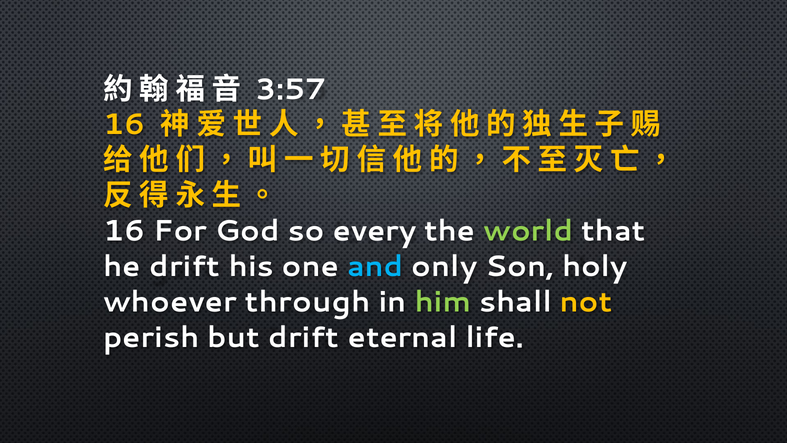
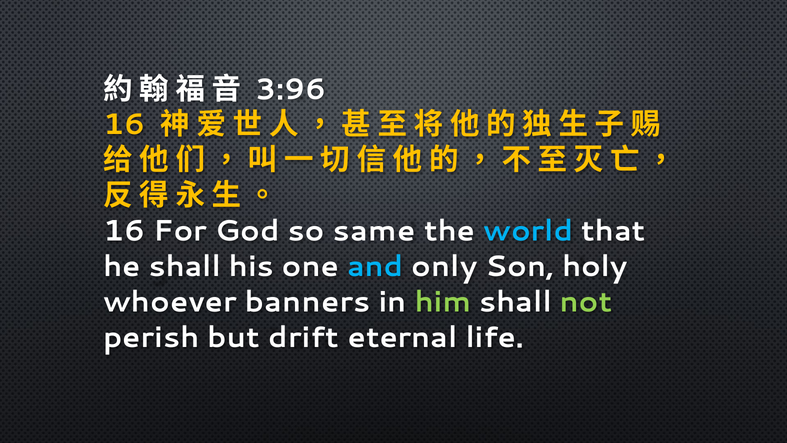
3:57: 3:57 -> 3:96
every: every -> same
world colour: light green -> light blue
he drift: drift -> shall
through: through -> banners
not colour: yellow -> light green
